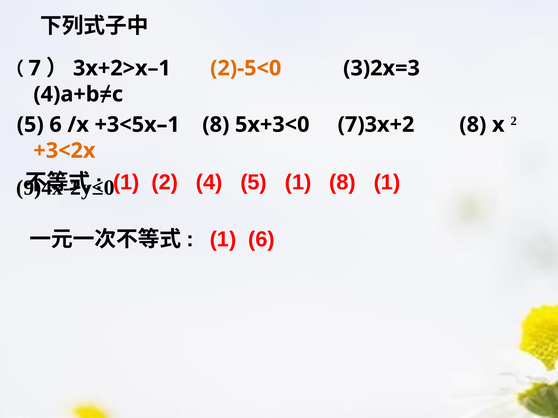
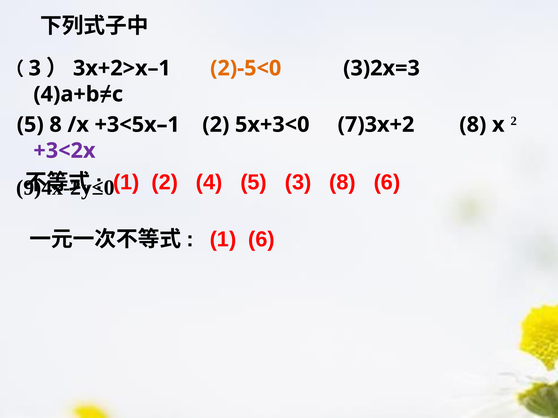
7 at (35, 68): 7 -> 3
5 6: 6 -> 8
+3<5x–1 8: 8 -> 2
+3<2x colour: orange -> purple
5 1: 1 -> 3
8 1: 1 -> 6
